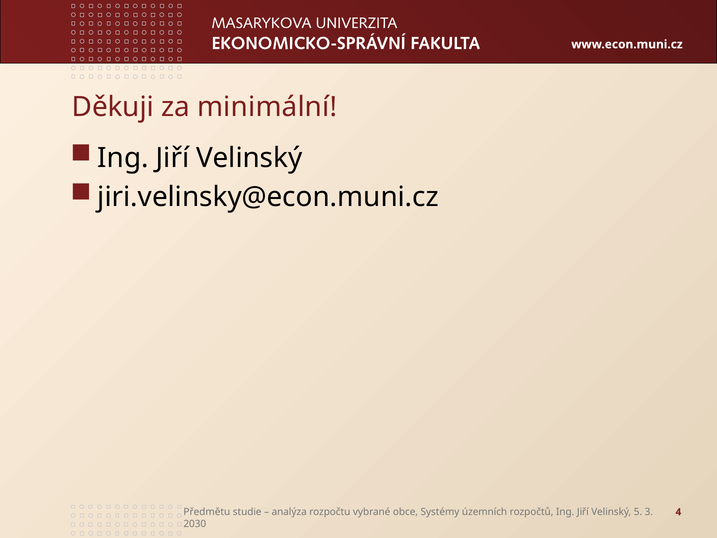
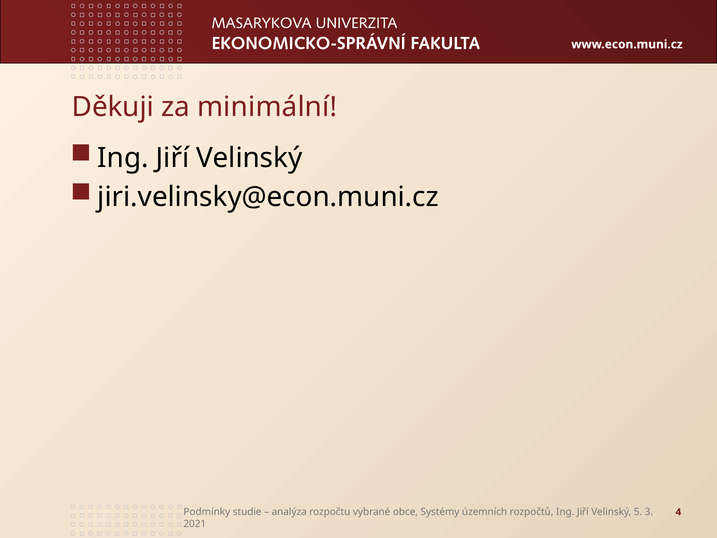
Předmětu: Předmětu -> Podmínky
2030: 2030 -> 2021
